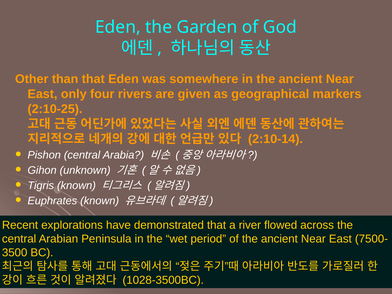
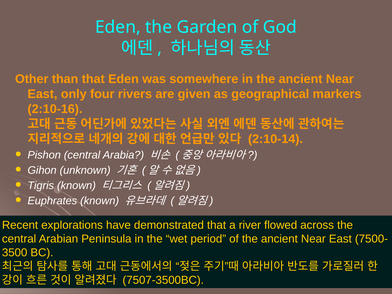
2:10-25: 2:10-25 -> 2:10-16
1028-3500BC: 1028-3500BC -> 7507-3500BC
